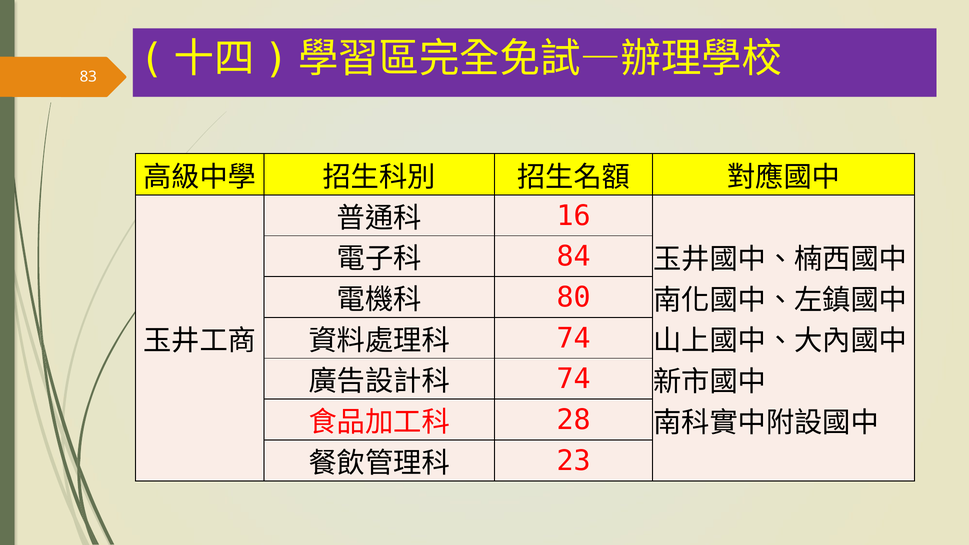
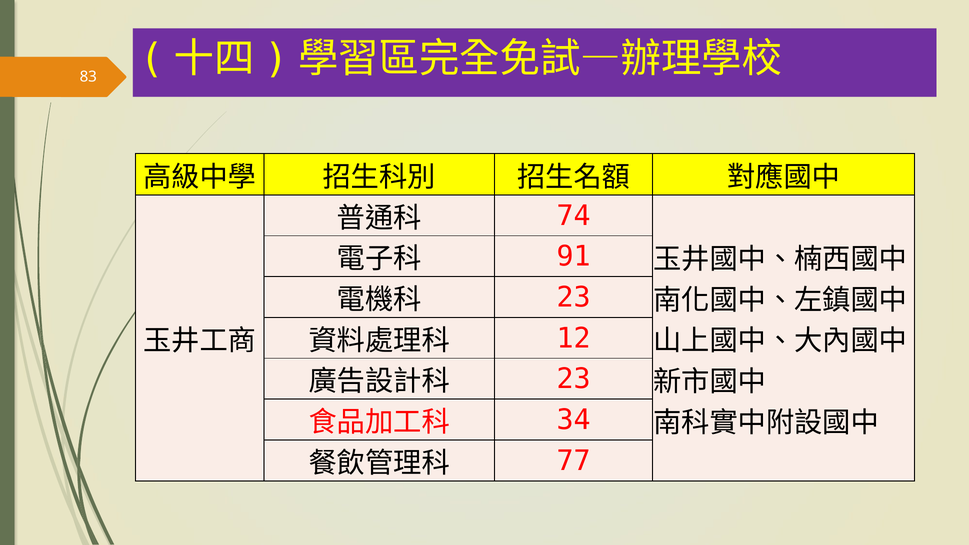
16: 16 -> 74
84: 84 -> 91
80 at (574, 297): 80 -> 23
74 at (574, 338): 74 -> 12
74 at (574, 379): 74 -> 23
28: 28 -> 34
23: 23 -> 77
